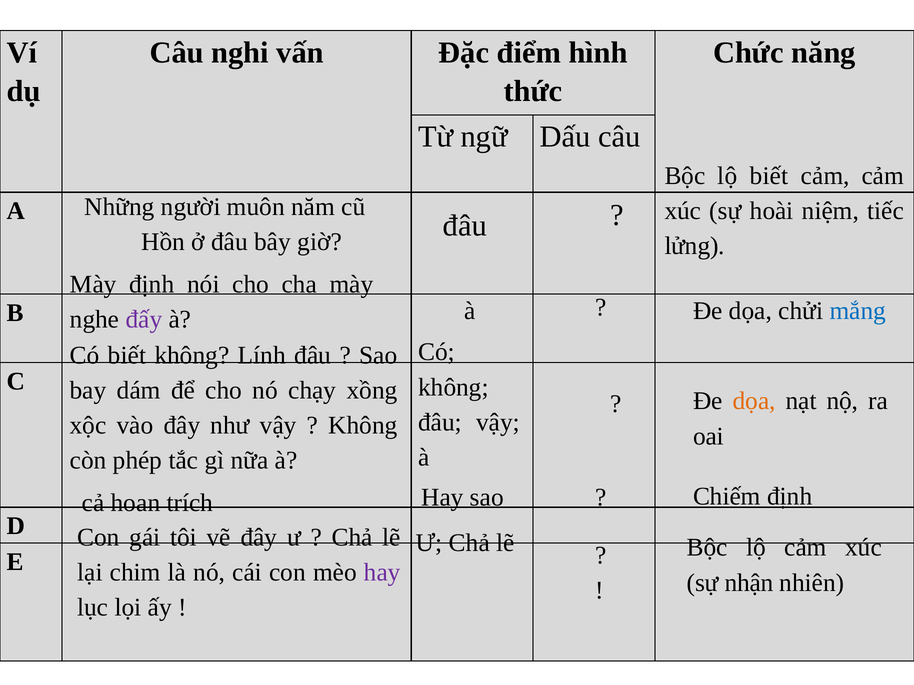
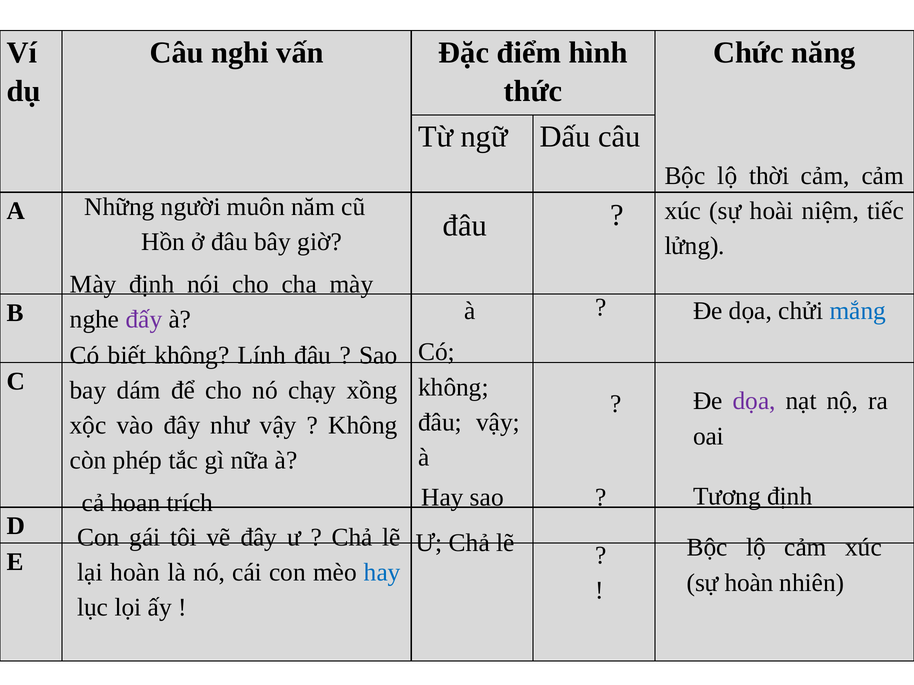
lộ biết: biết -> thời
dọa at (754, 401) colour: orange -> purple
Chiếm: Chiếm -> Tương
lại chim: chim -> hoàn
hay at (382, 573) colour: purple -> blue
sự nhận: nhận -> hoàn
